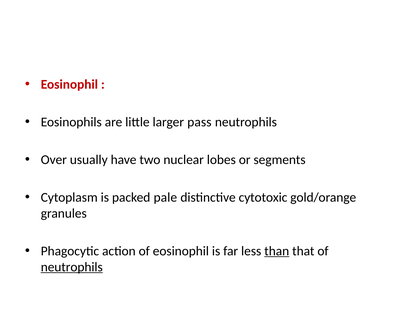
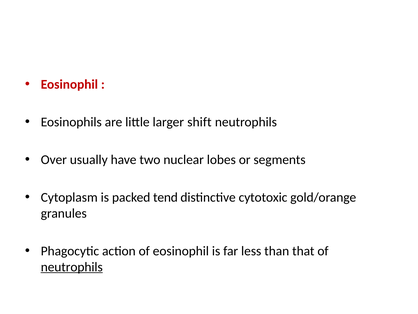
pass: pass -> shift
pale: pale -> tend
than underline: present -> none
